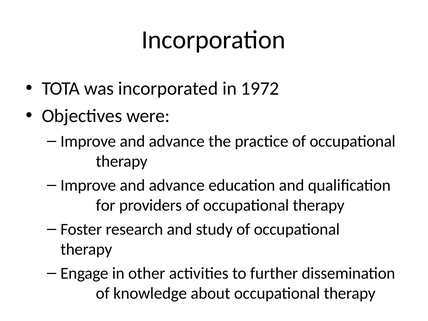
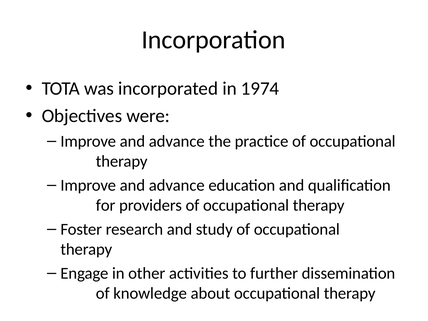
1972: 1972 -> 1974
